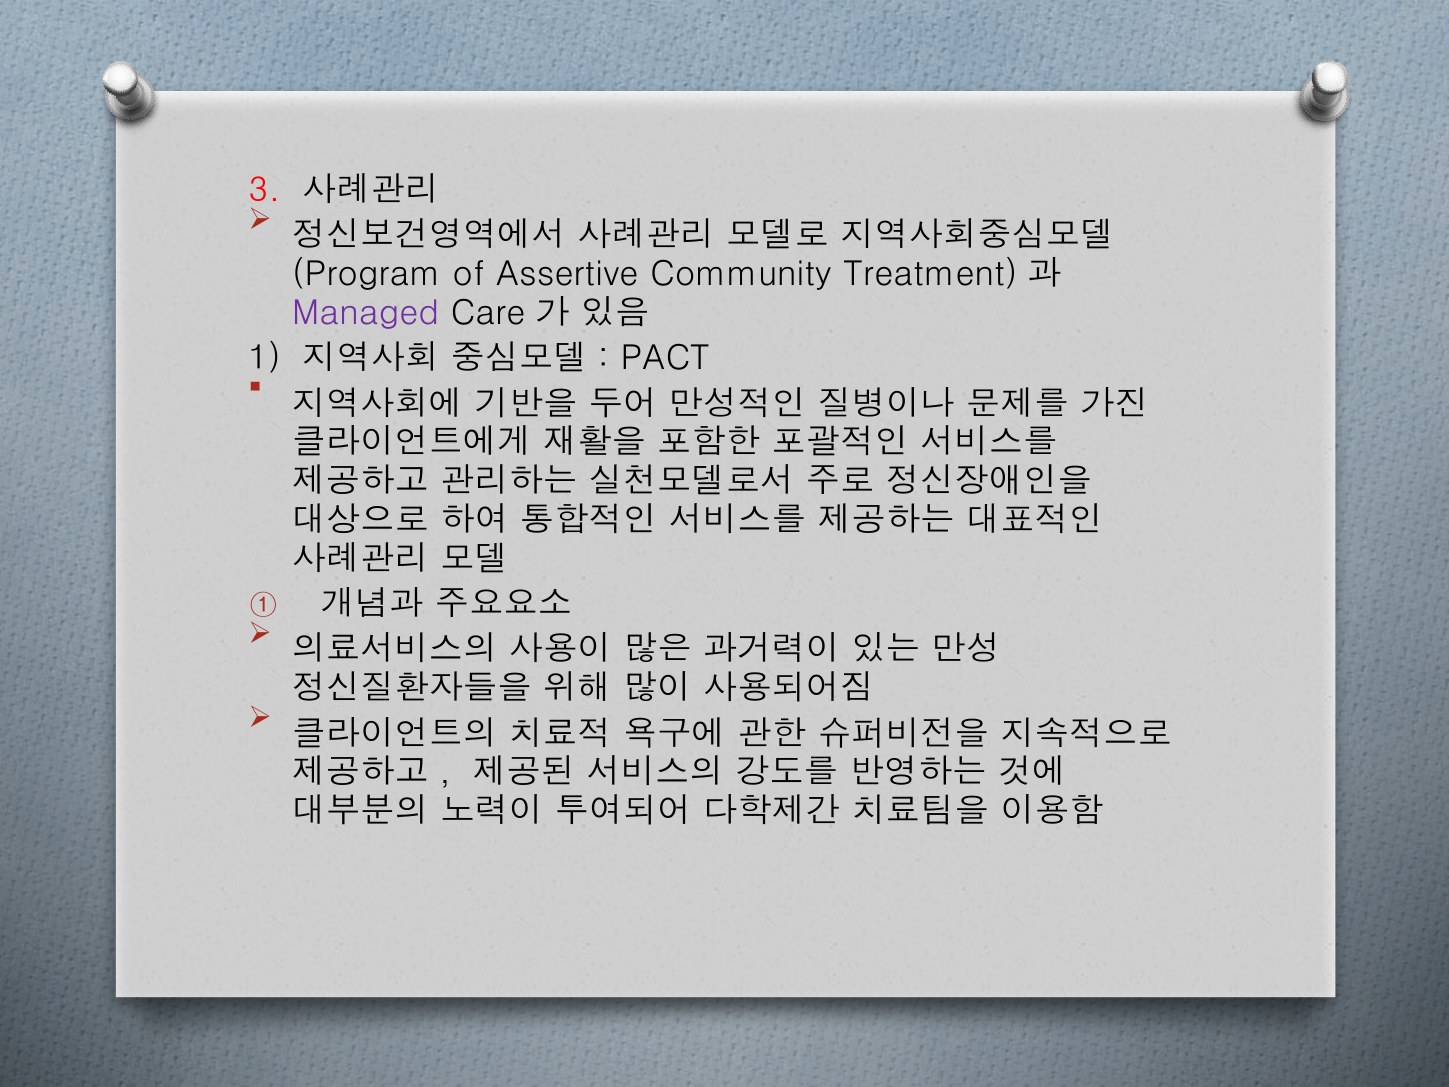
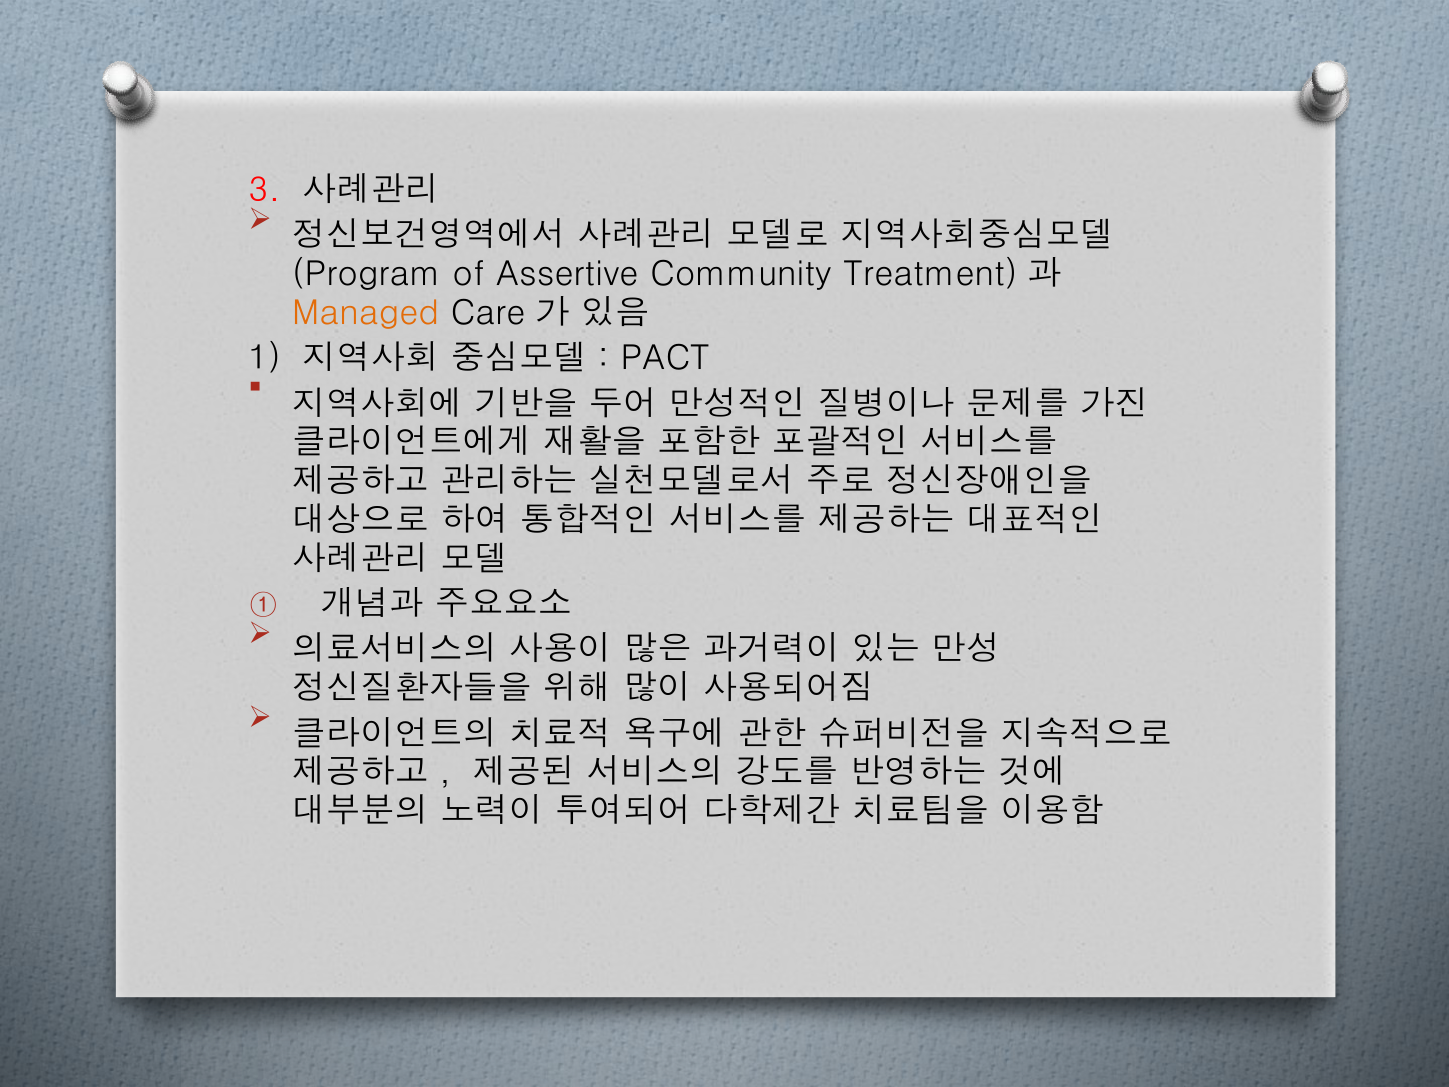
Managed colour: purple -> orange
